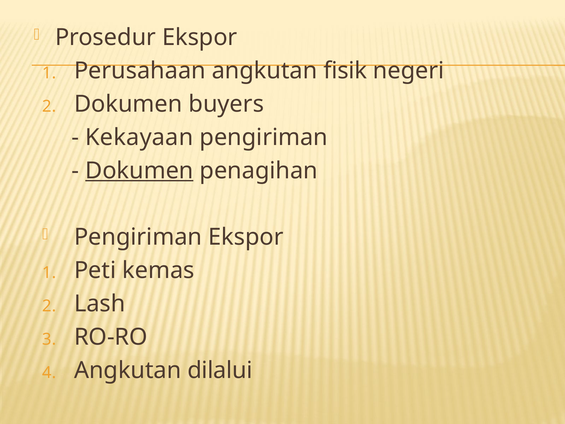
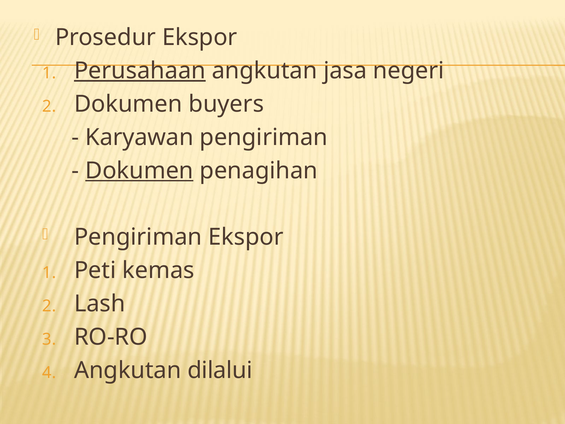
Perusahaan underline: none -> present
fisik: fisik -> jasa
Kekayaan: Kekayaan -> Karyawan
